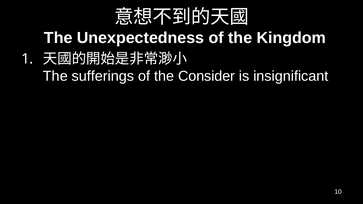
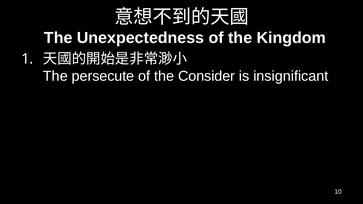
sufferings: sufferings -> persecute
